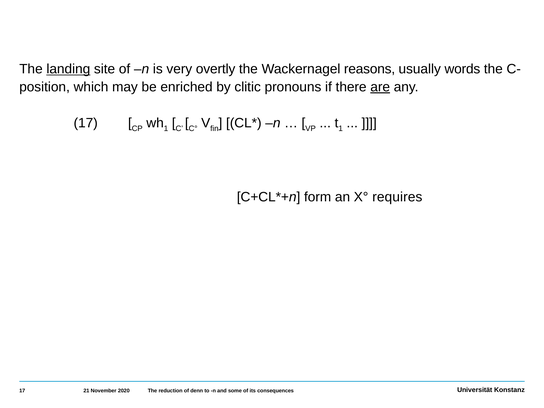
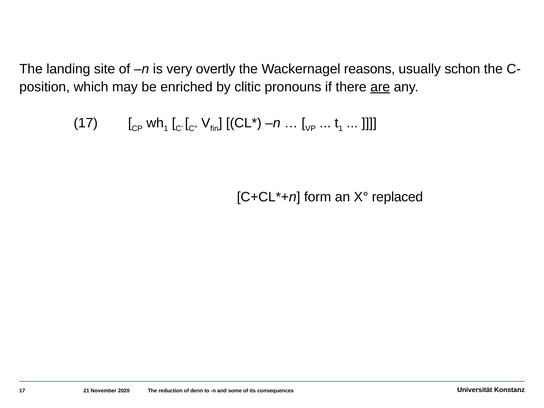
landing underline: present -> none
words: words -> schon
requires: requires -> replaced
